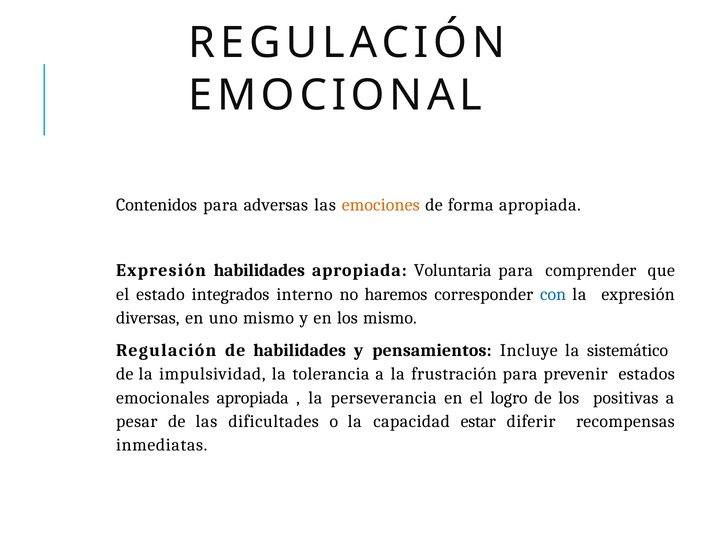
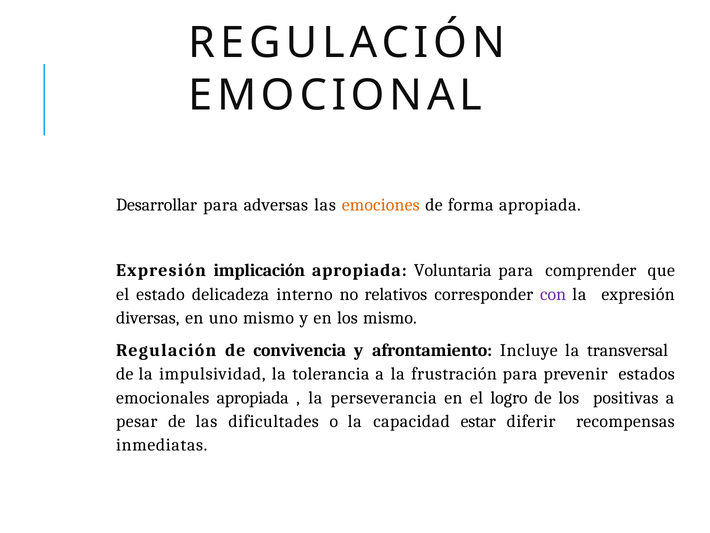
Contenidos: Contenidos -> Desarrollar
Expresión habilidades: habilidades -> implicación
integrados: integrados -> delicadeza
haremos: haremos -> relativos
con colour: blue -> purple
de habilidades: habilidades -> convivencia
pensamientos: pensamientos -> afrontamiento
sistemático: sistemático -> transversal
